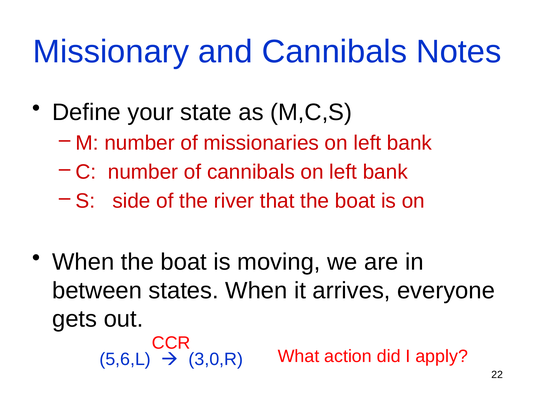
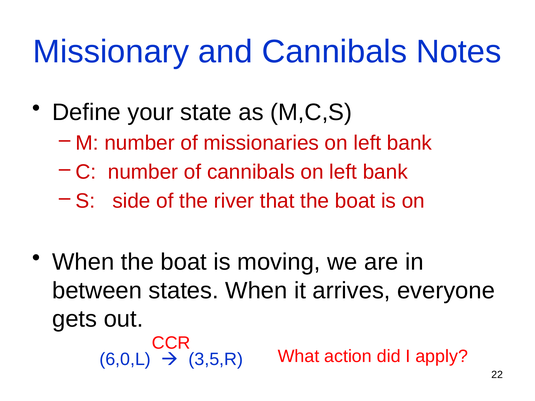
5,6,L: 5,6,L -> 6,0,L
3,0,R: 3,0,R -> 3,5,R
